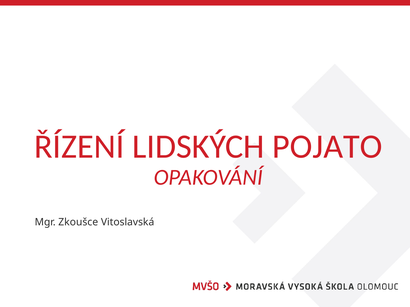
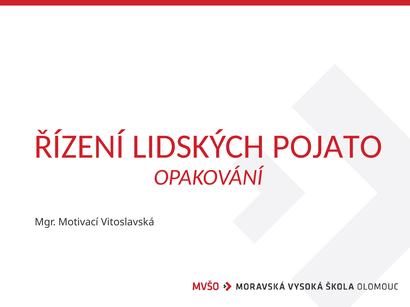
Zkoušce: Zkoušce -> Motivací
